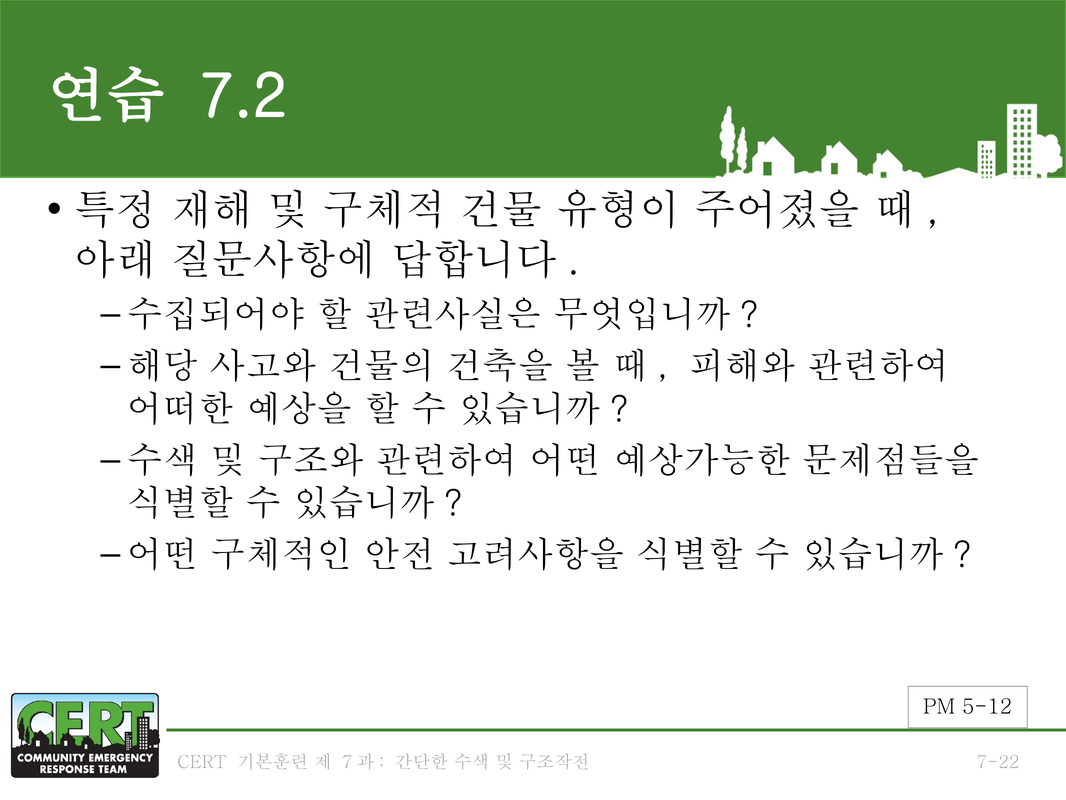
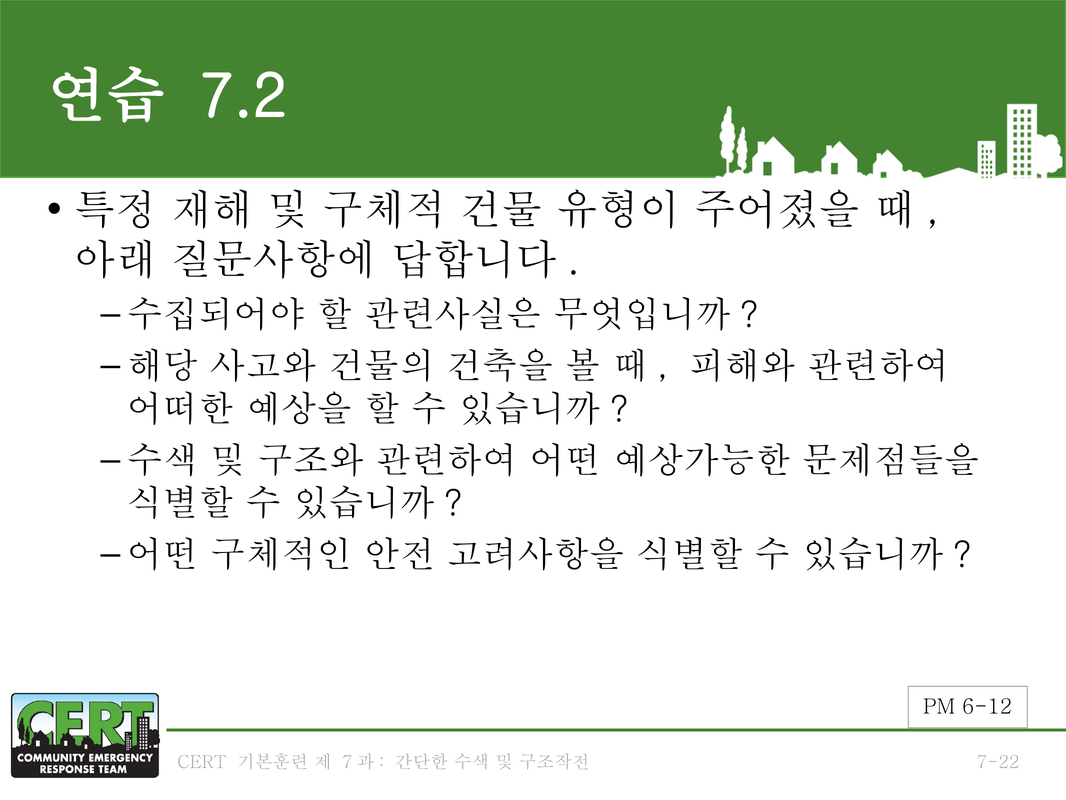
5-12: 5-12 -> 6-12
